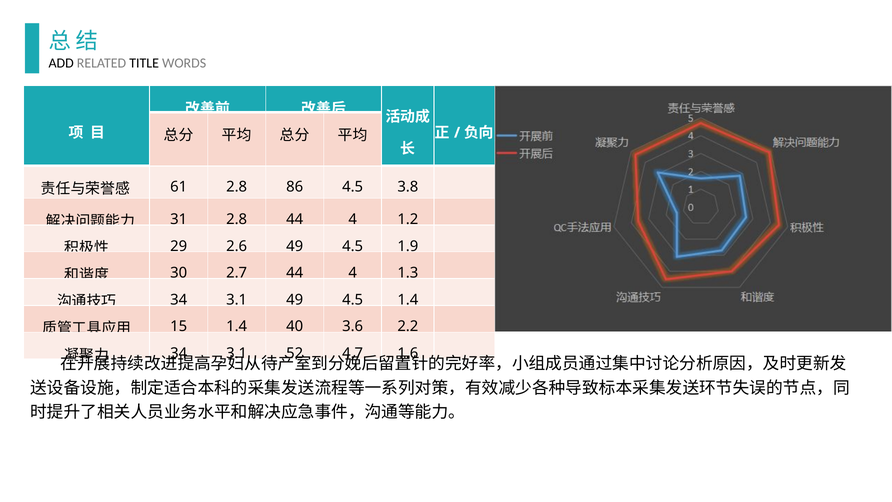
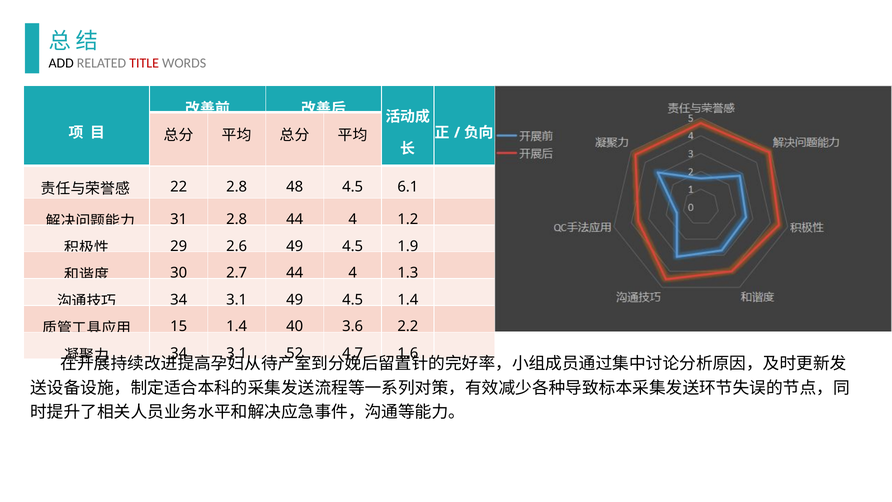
TITLE colour: black -> red
61: 61 -> 22
86: 86 -> 48
3.8: 3.8 -> 6.1
